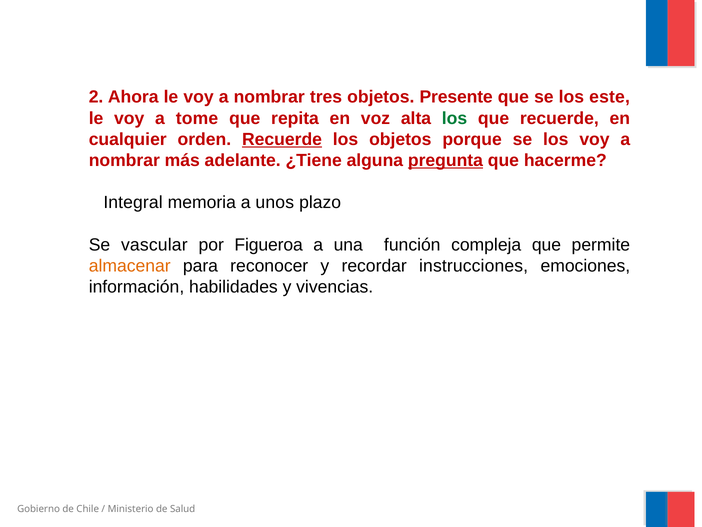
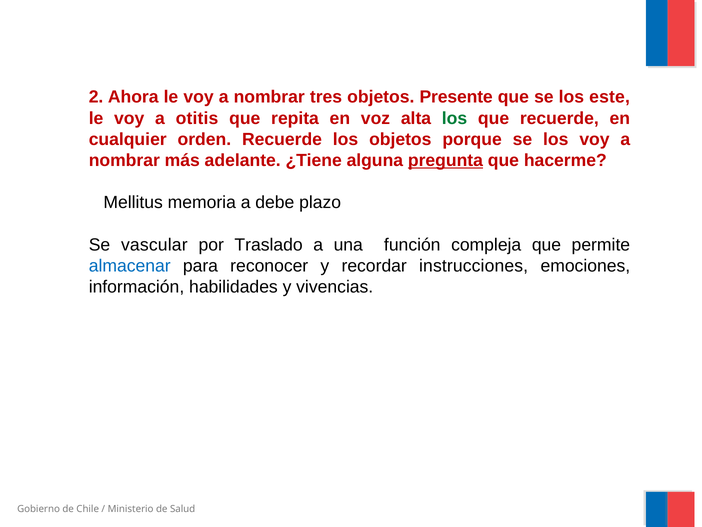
tome: tome -> otitis
Recuerde at (282, 139) underline: present -> none
Integral: Integral -> Mellitus
unos: unos -> debe
Figueroa: Figueroa -> Traslado
almacenar colour: orange -> blue
